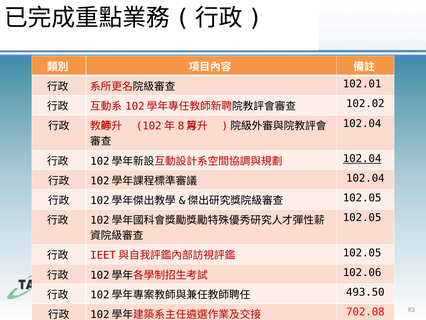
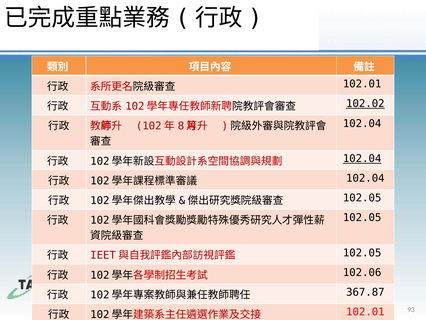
102.02 underline: none -> present
493.50: 493.50 -> 367.87
702.08 at (365, 312): 702.08 -> 102.01
